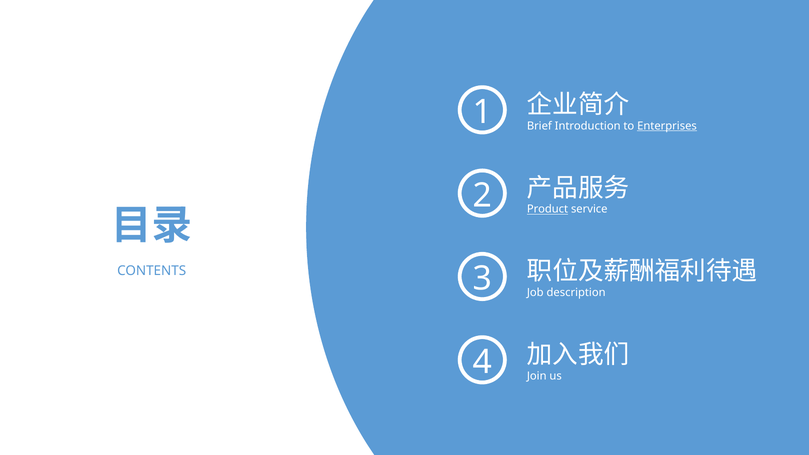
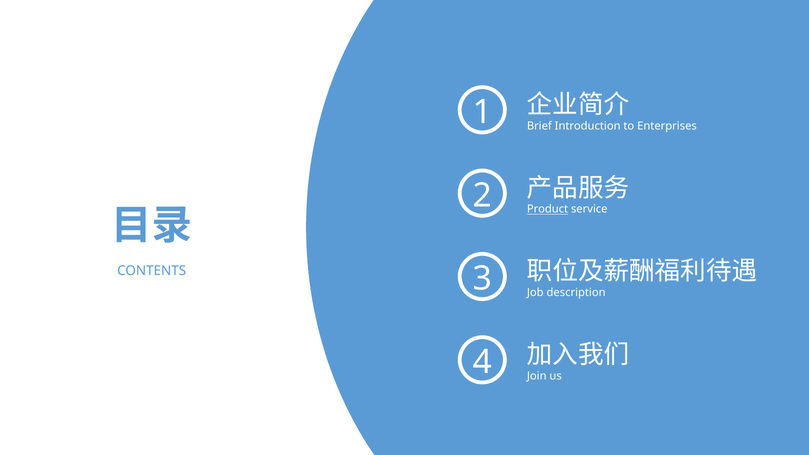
Enterprises underline: present -> none
